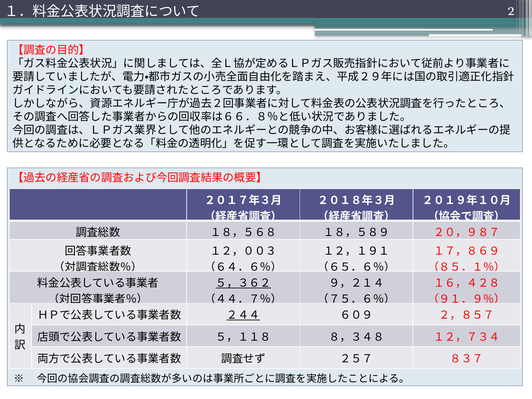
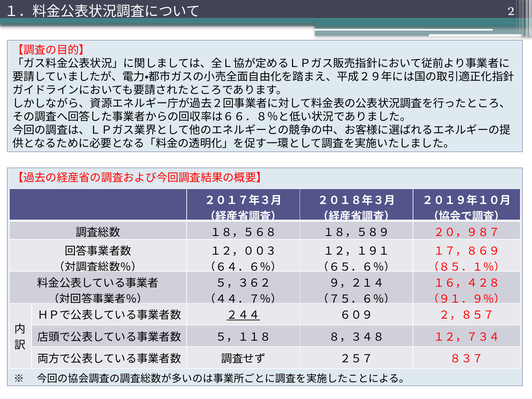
５，３６２ underline: present -> none
